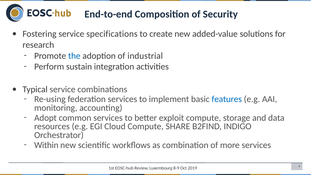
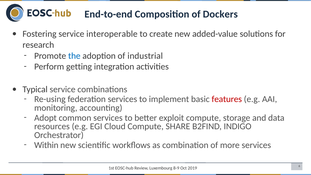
Security: Security -> Dockers
specifications: specifications -> interoperable
sustain: sustain -> getting
features colour: blue -> red
